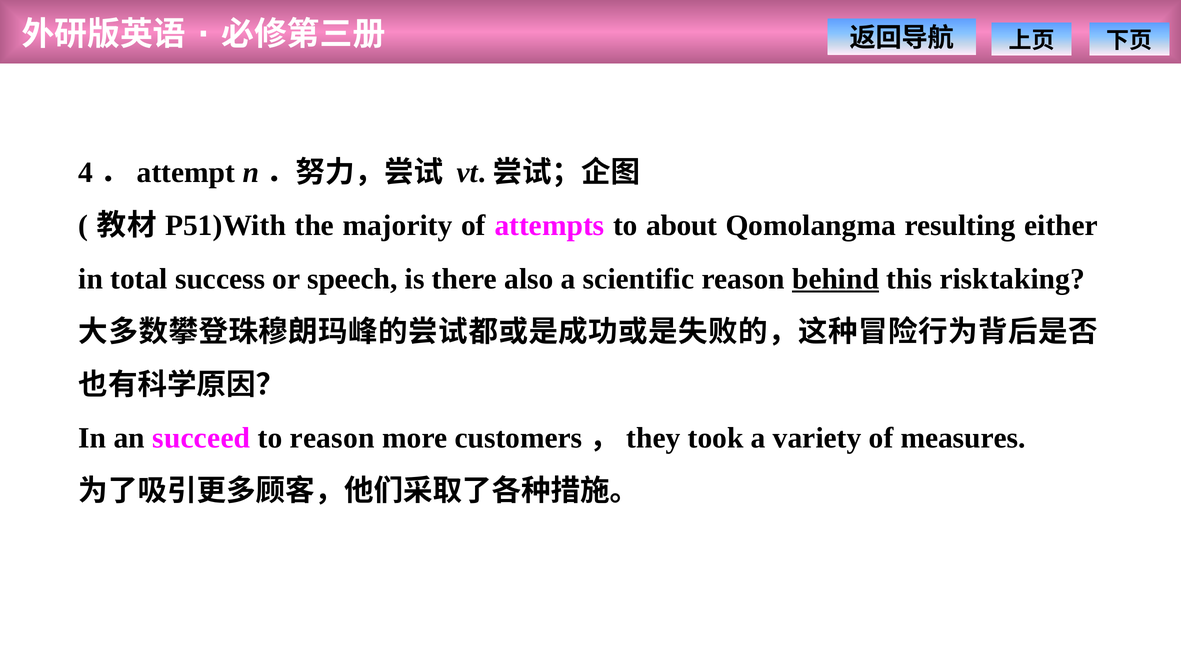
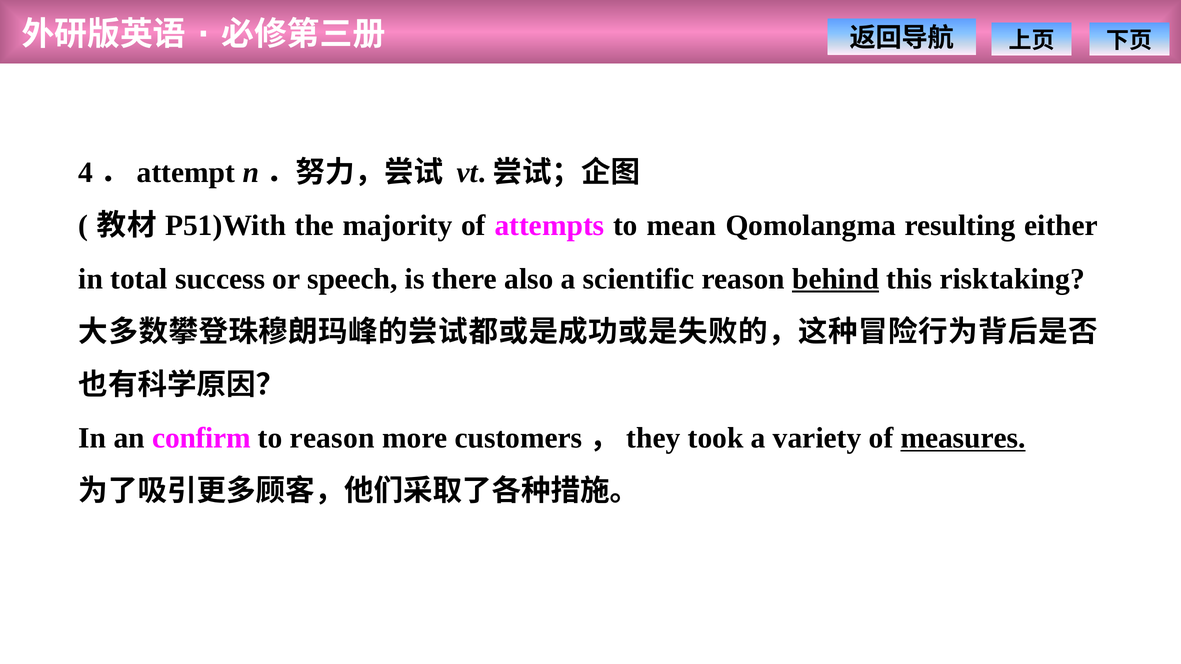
about: about -> mean
succeed: succeed -> confirm
measures underline: none -> present
